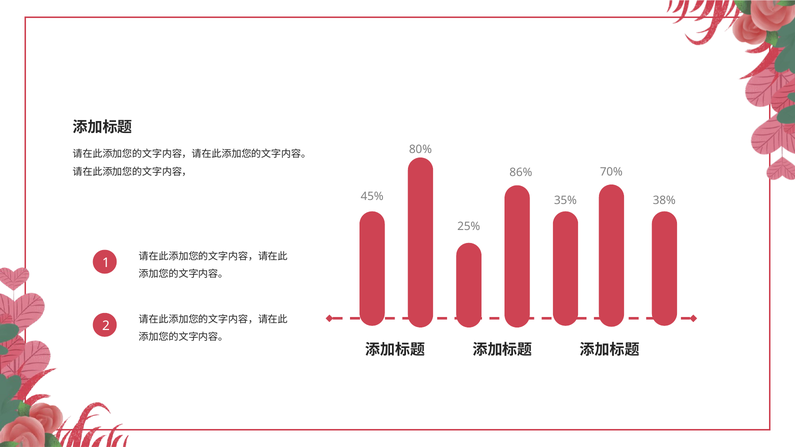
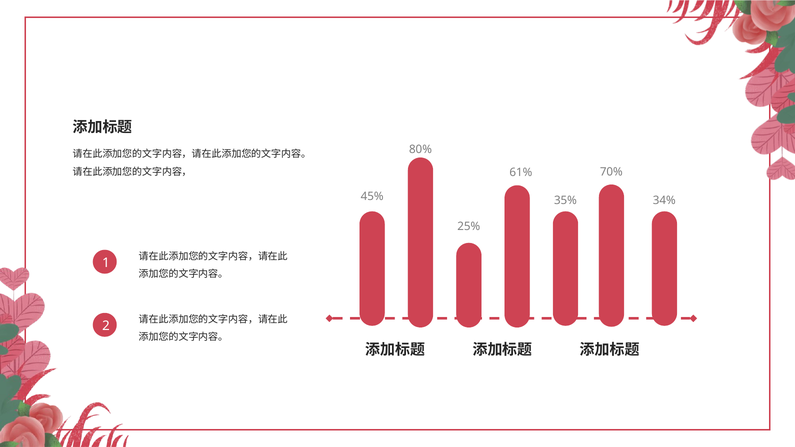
86%: 86% -> 61%
38%: 38% -> 34%
